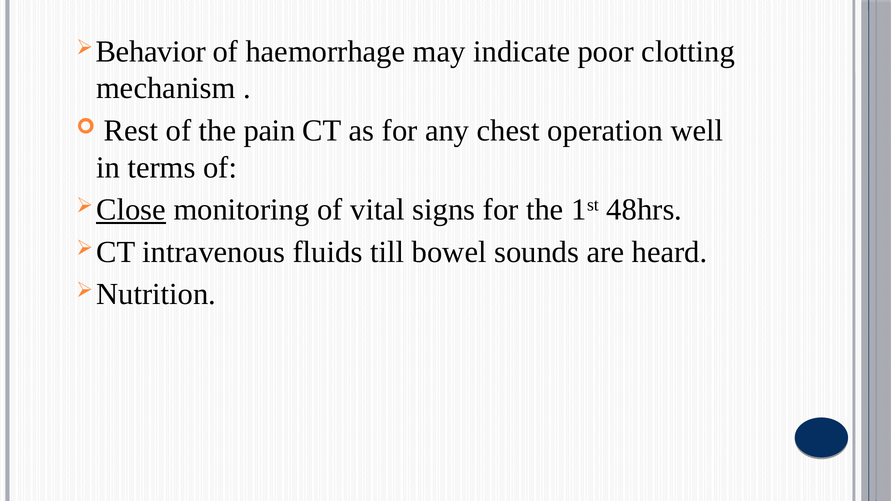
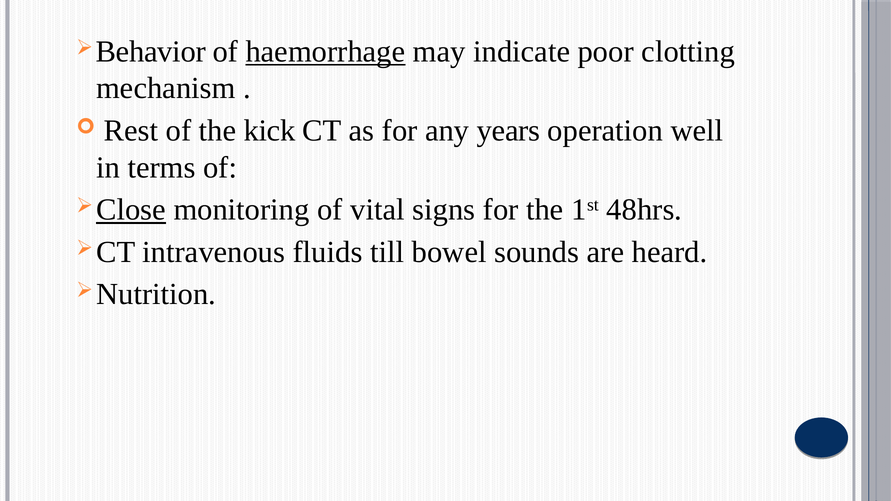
haemorrhage underline: none -> present
pain: pain -> kick
chest: chest -> years
